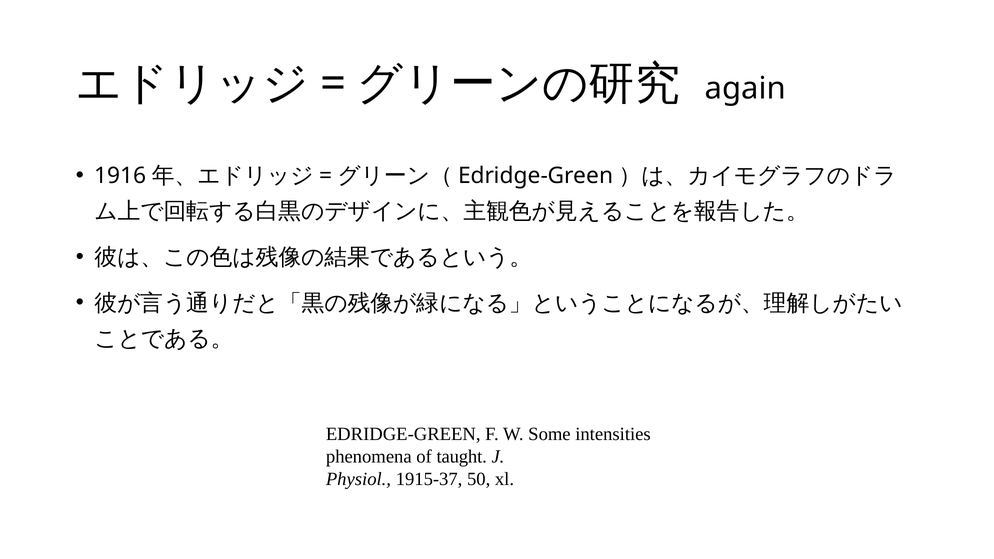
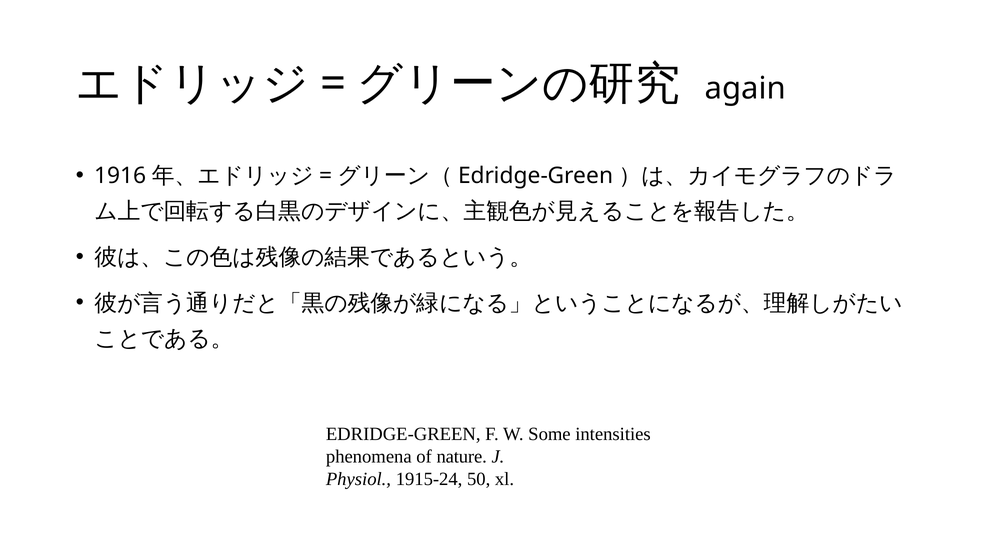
taught: taught -> nature
1915-37: 1915-37 -> 1915-24
